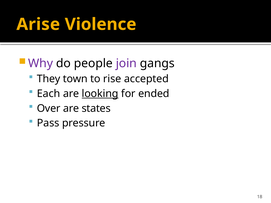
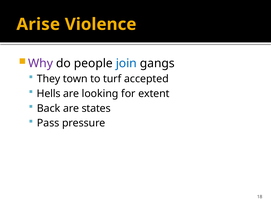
join colour: purple -> blue
rise: rise -> turf
Each: Each -> Hells
looking underline: present -> none
ended: ended -> extent
Over: Over -> Back
